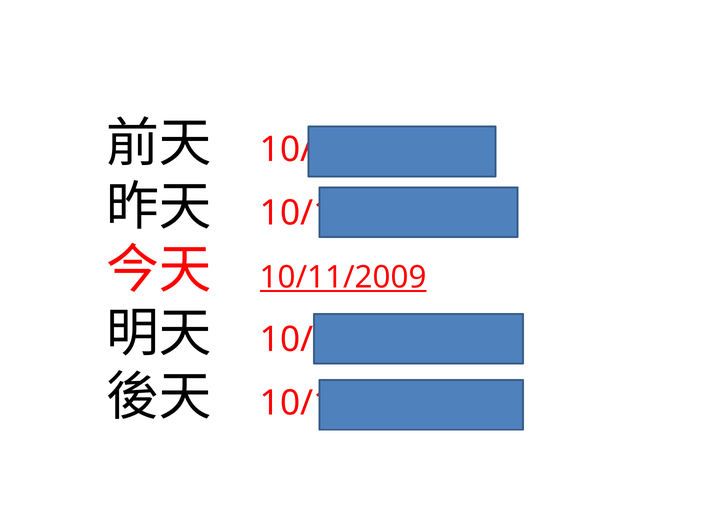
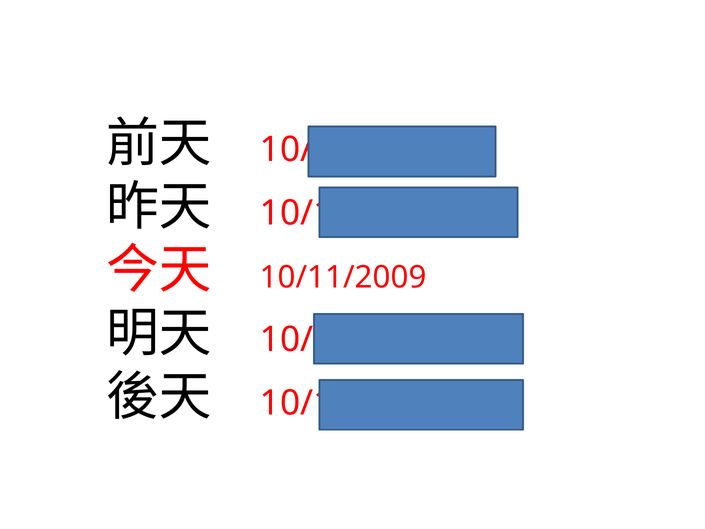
10/11/2009 underline: present -> none
